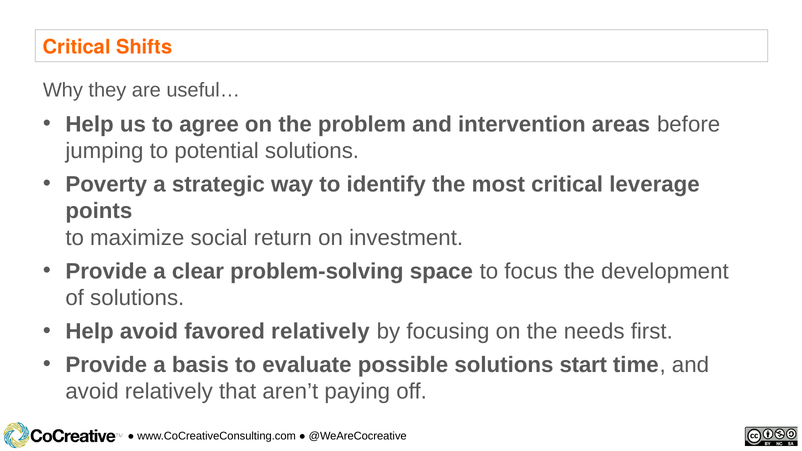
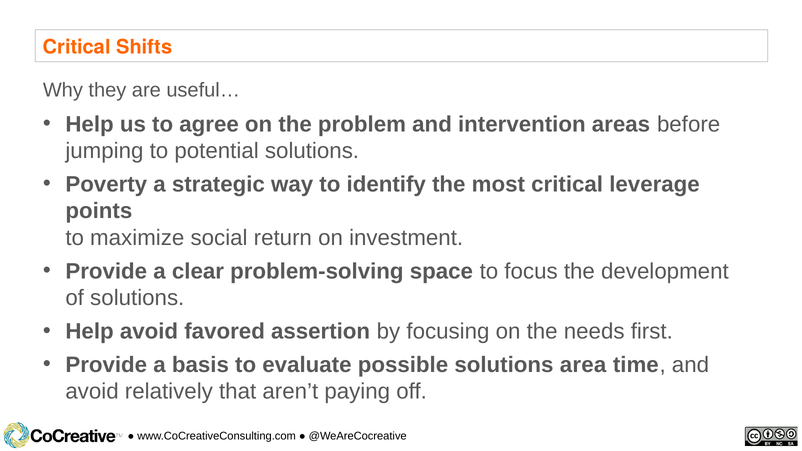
favored relatively: relatively -> assertion
start: start -> area
